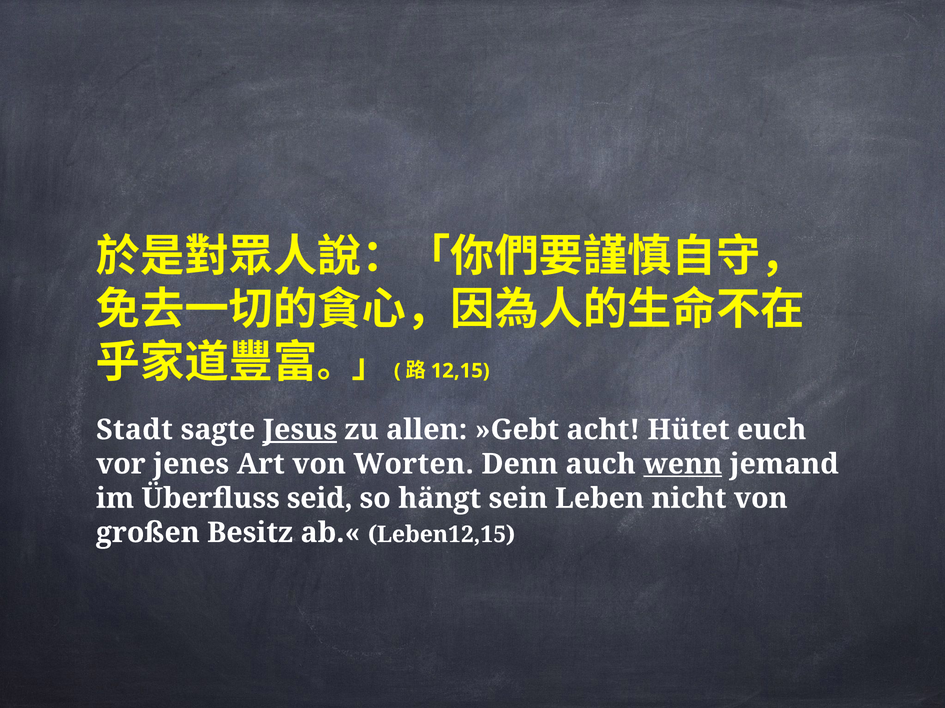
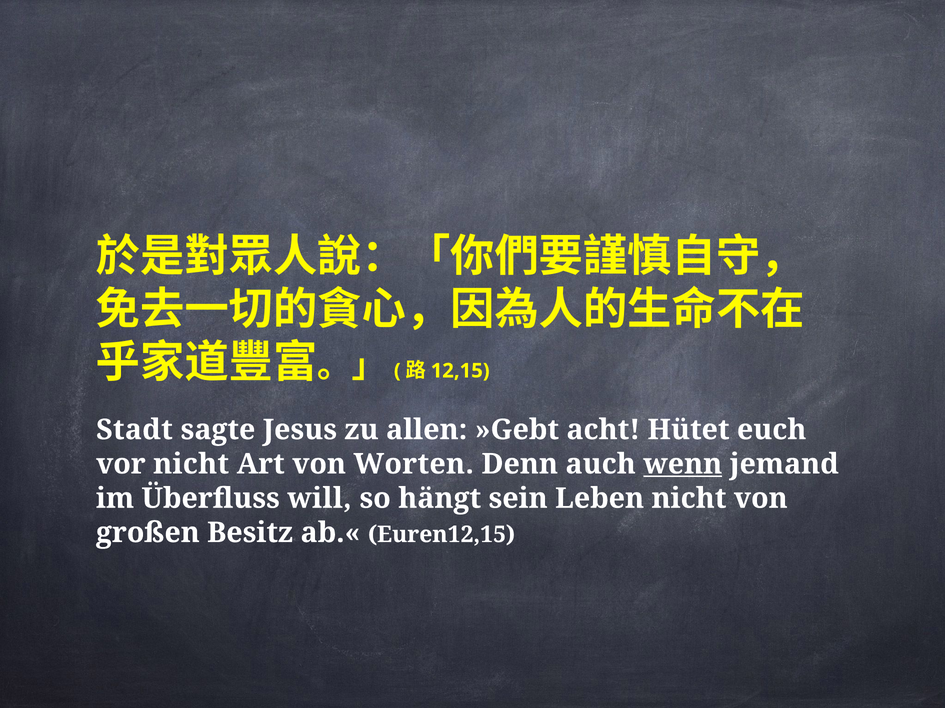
Jesus underline: present -> none
vor jenes: jenes -> nicht
seid: seid -> will
Leben12,15: Leben12,15 -> Euren12,15
